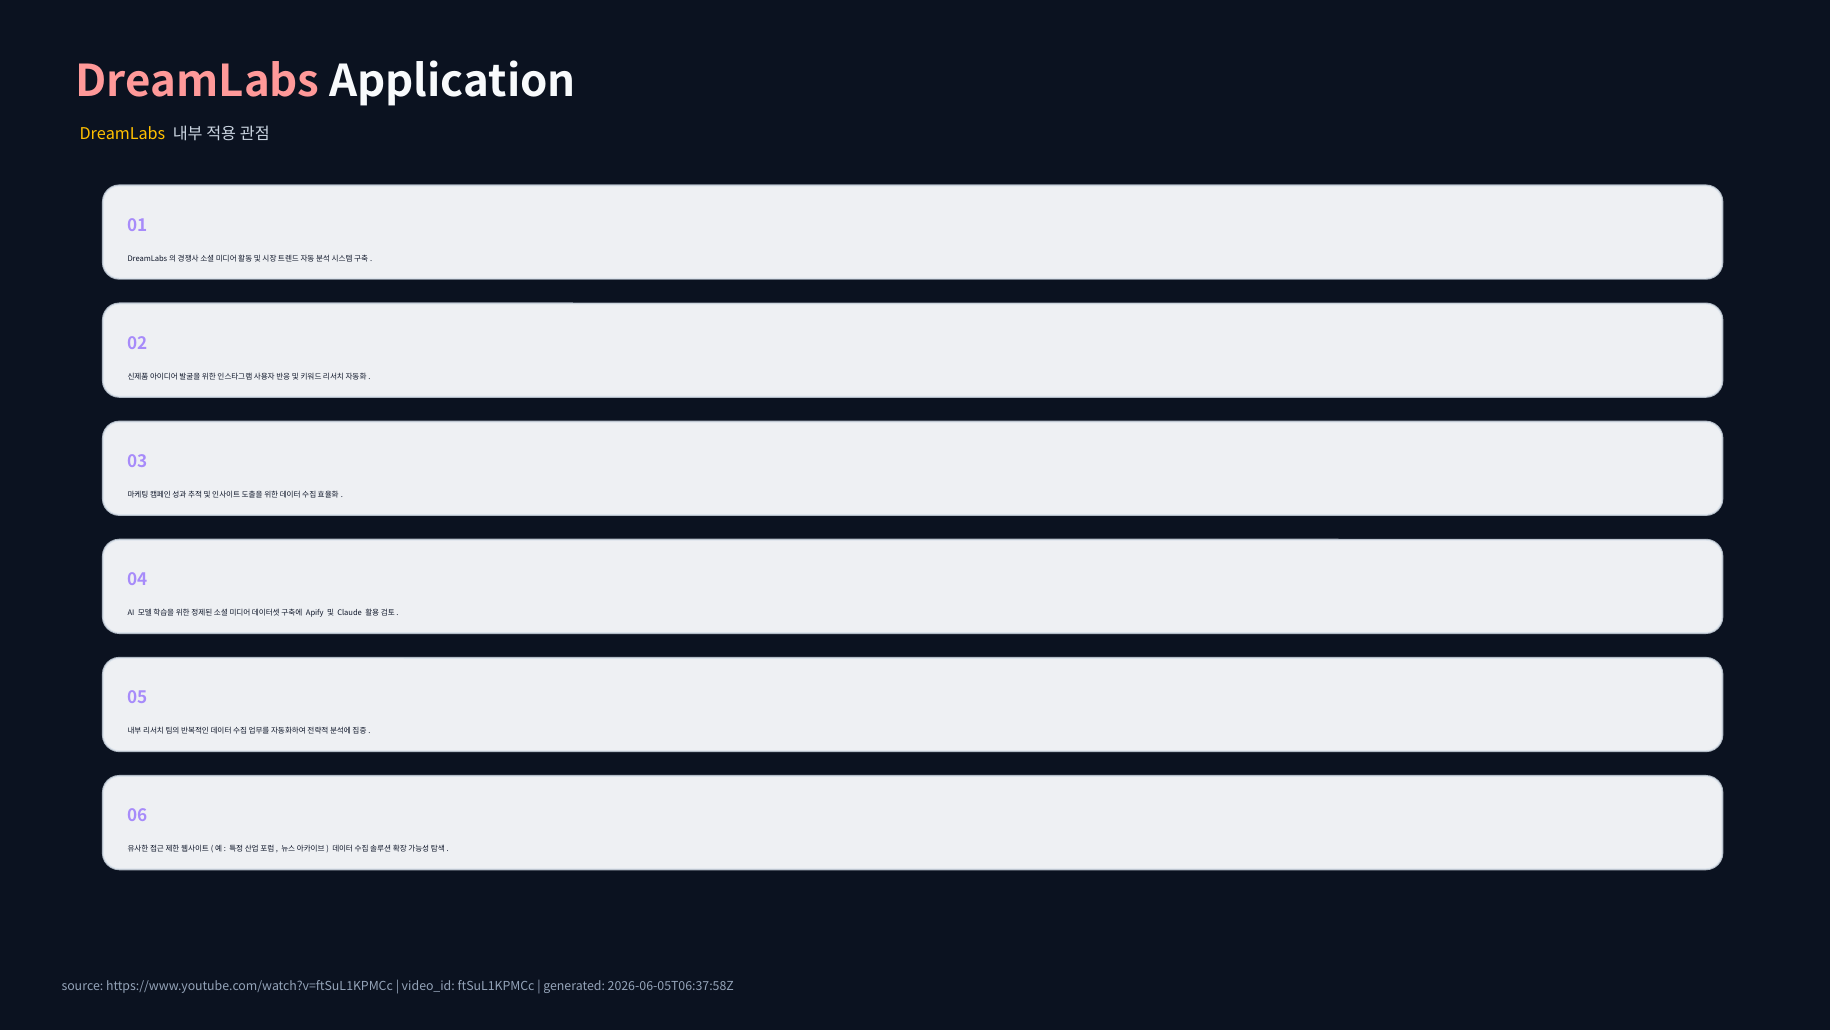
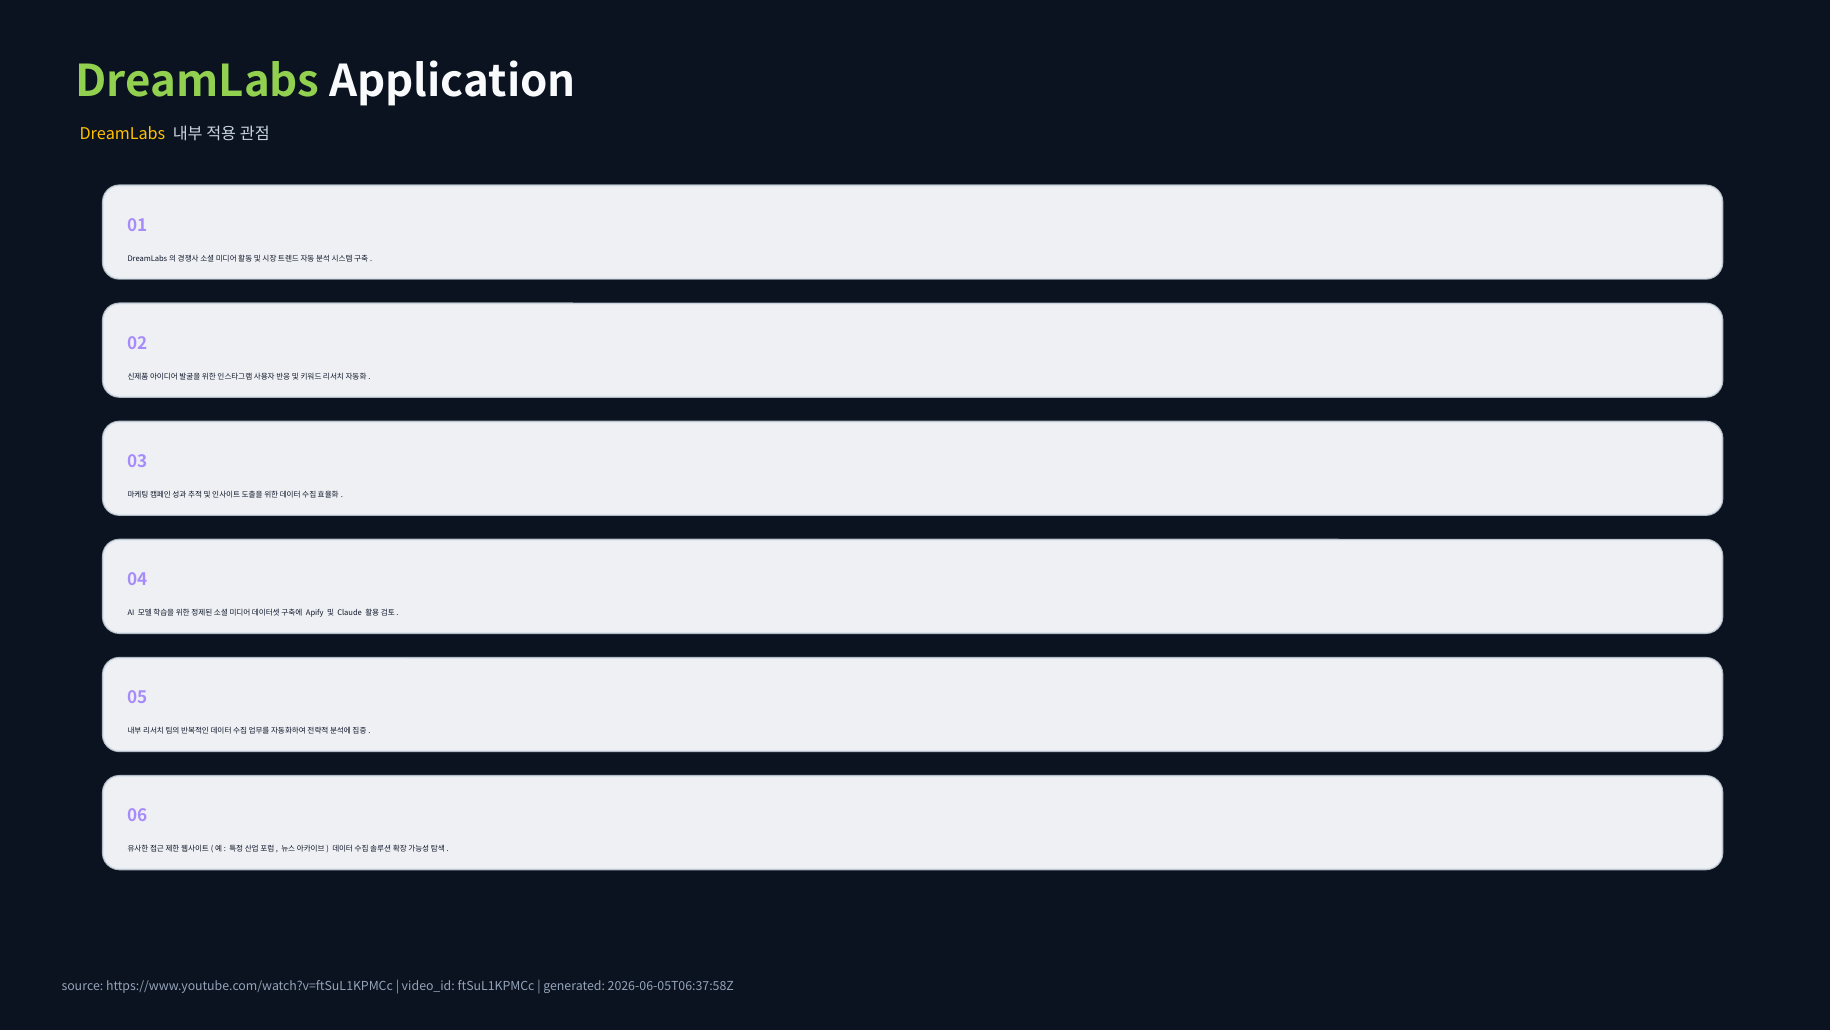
DreamLabs at (198, 82) colour: pink -> light green
